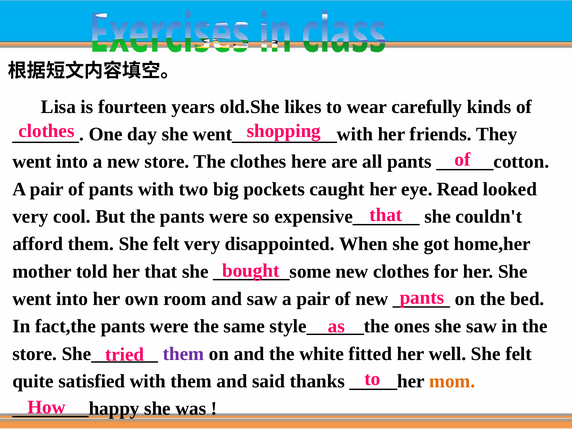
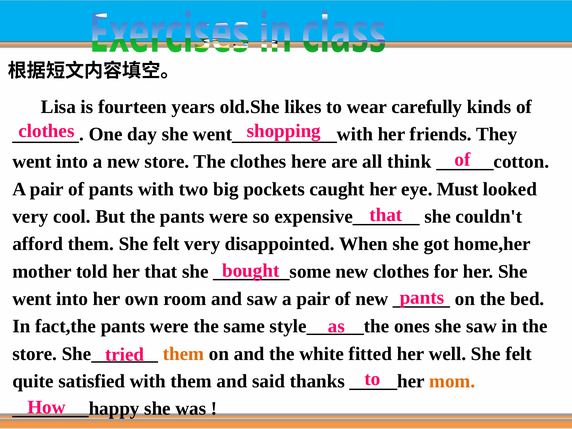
all pants: pants -> think
Read: Read -> Must
them at (184, 354) colour: purple -> orange
